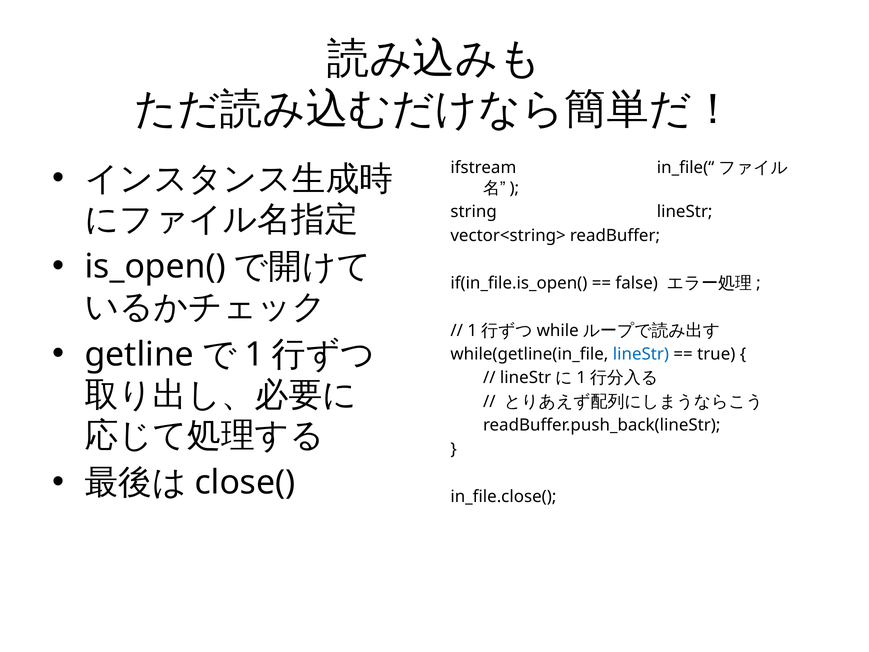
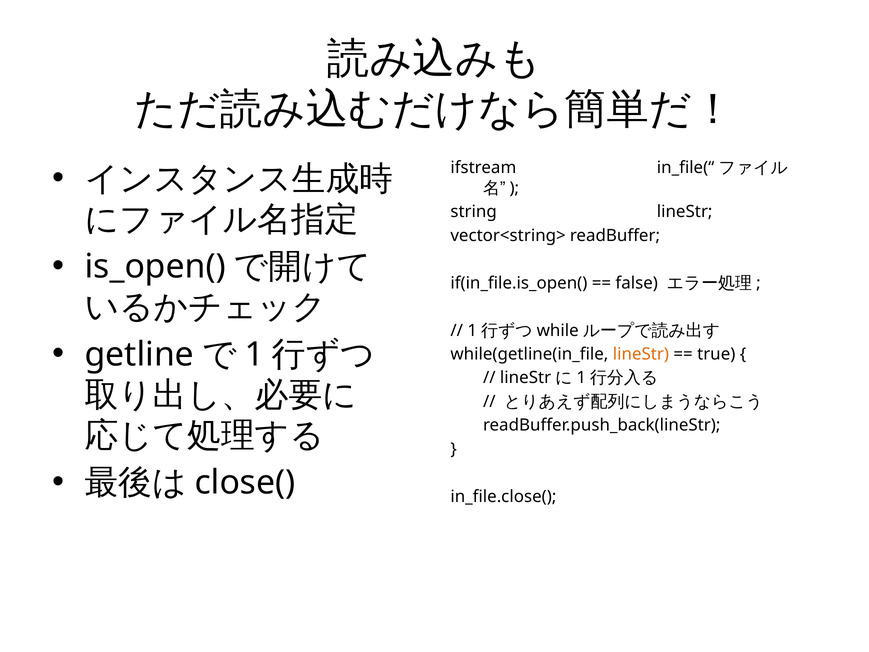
lineStr at (641, 354) colour: blue -> orange
